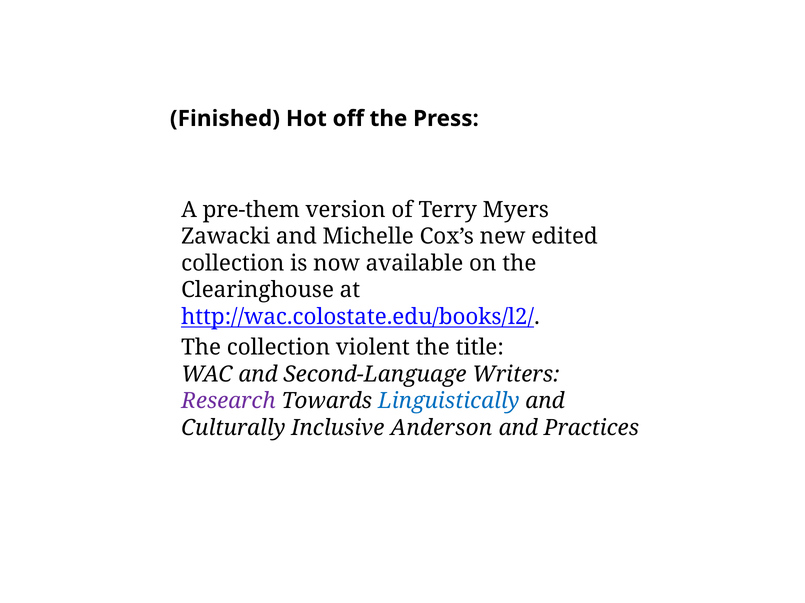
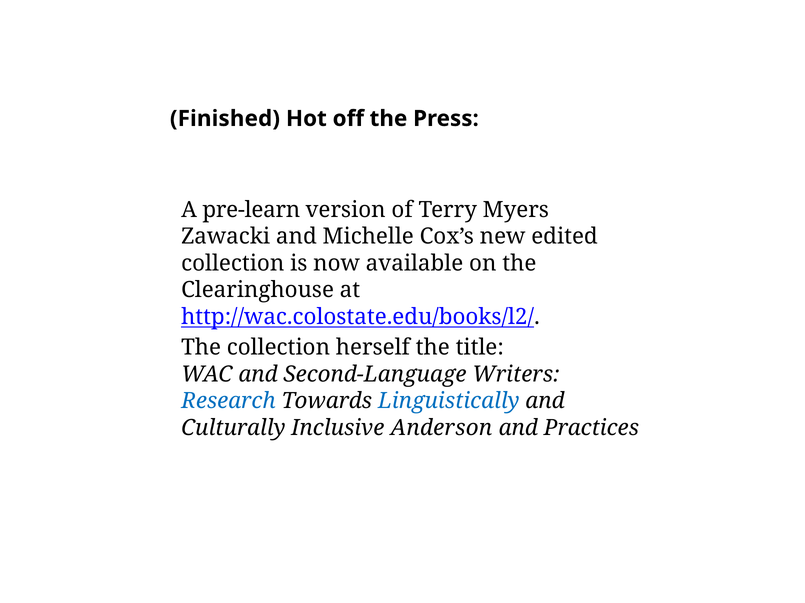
pre-them: pre-them -> pre-learn
violent: violent -> herself
Research colour: purple -> blue
